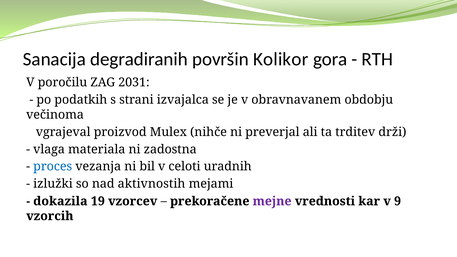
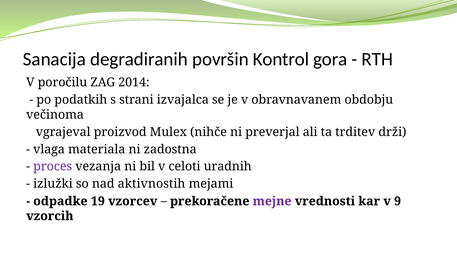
Kolikor: Kolikor -> Kontrol
2031: 2031 -> 2014
proces colour: blue -> purple
dokazila: dokazila -> odpadke
